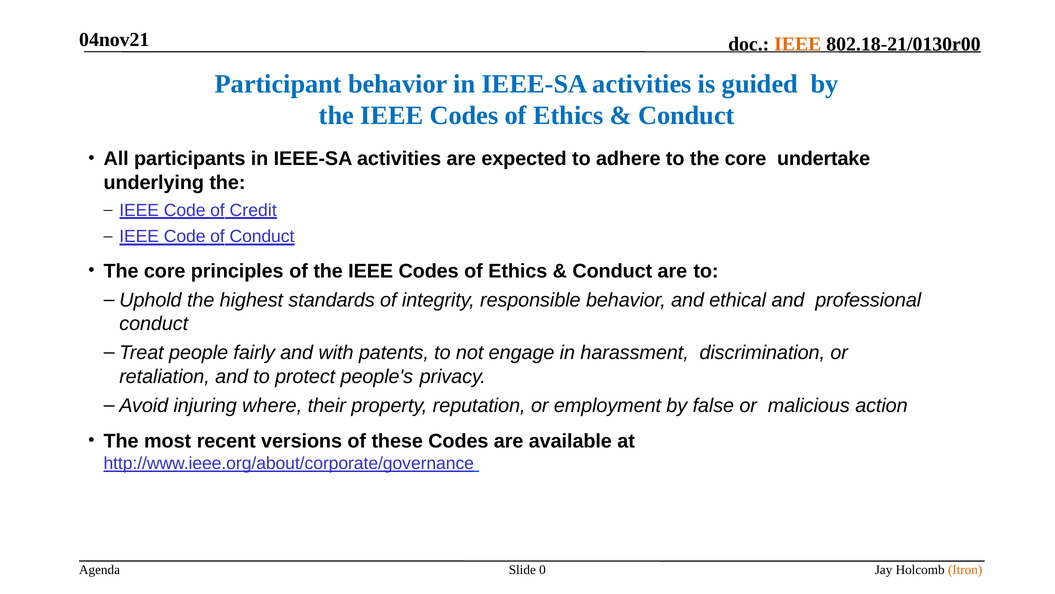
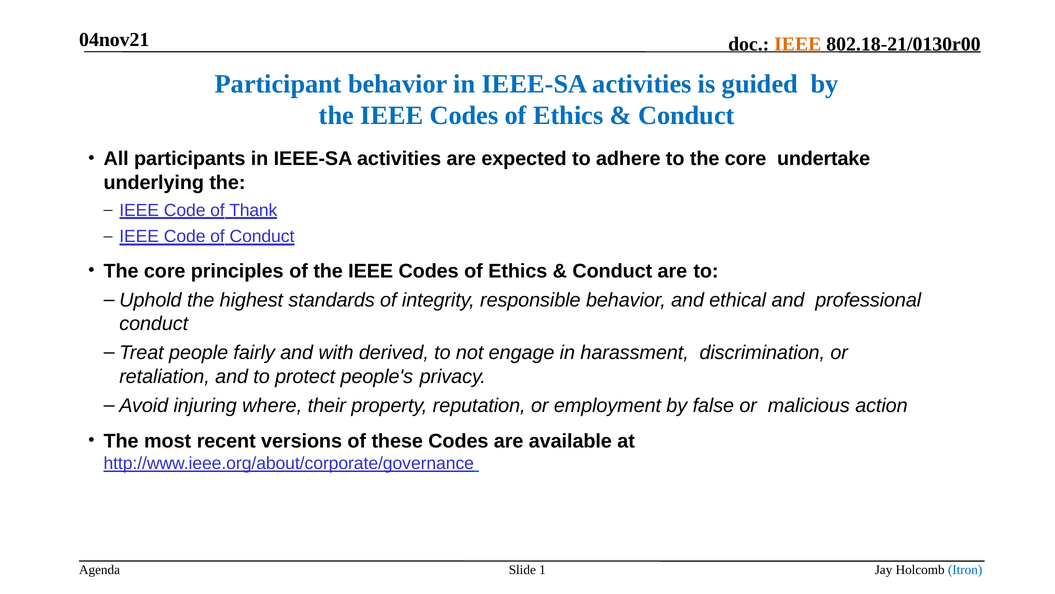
Credit: Credit -> Thank
patents: patents -> derived
0: 0 -> 1
Itron colour: orange -> blue
